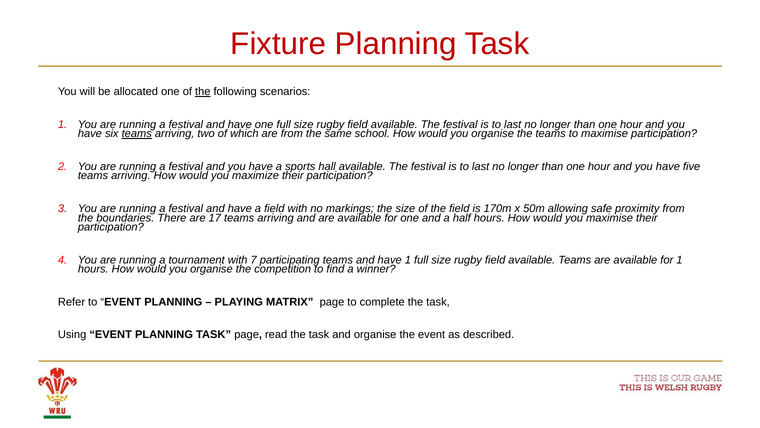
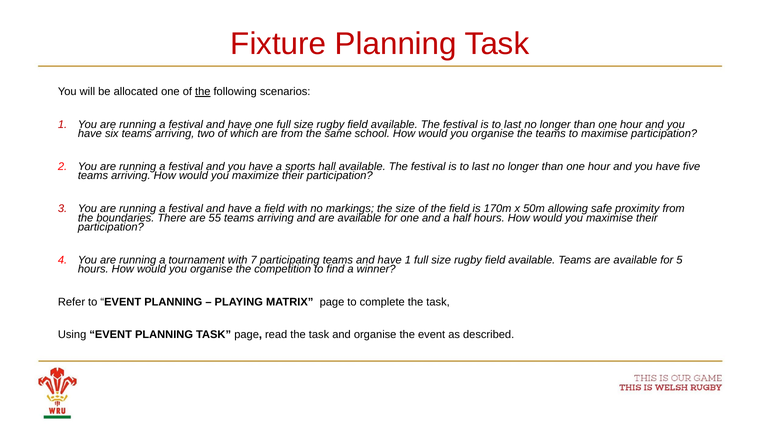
teams at (137, 134) underline: present -> none
17: 17 -> 55
for 1: 1 -> 5
